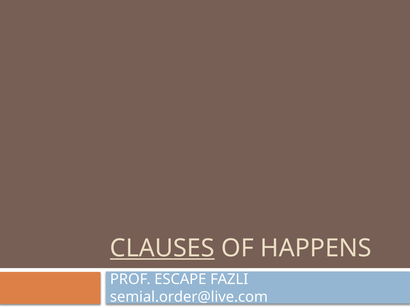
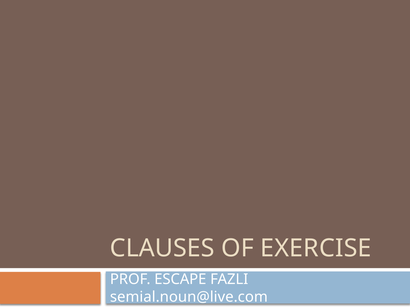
CLAUSES underline: present -> none
HAPPENS: HAPPENS -> EXERCISE
semial.order@live.com: semial.order@live.com -> semial.noun@live.com
